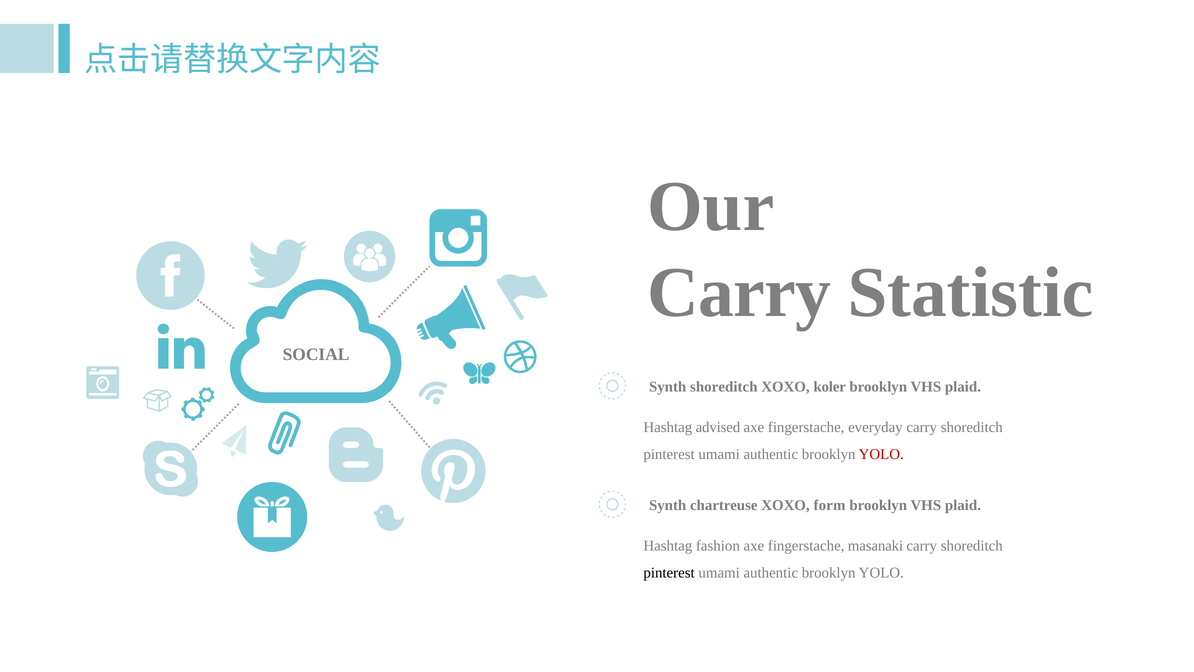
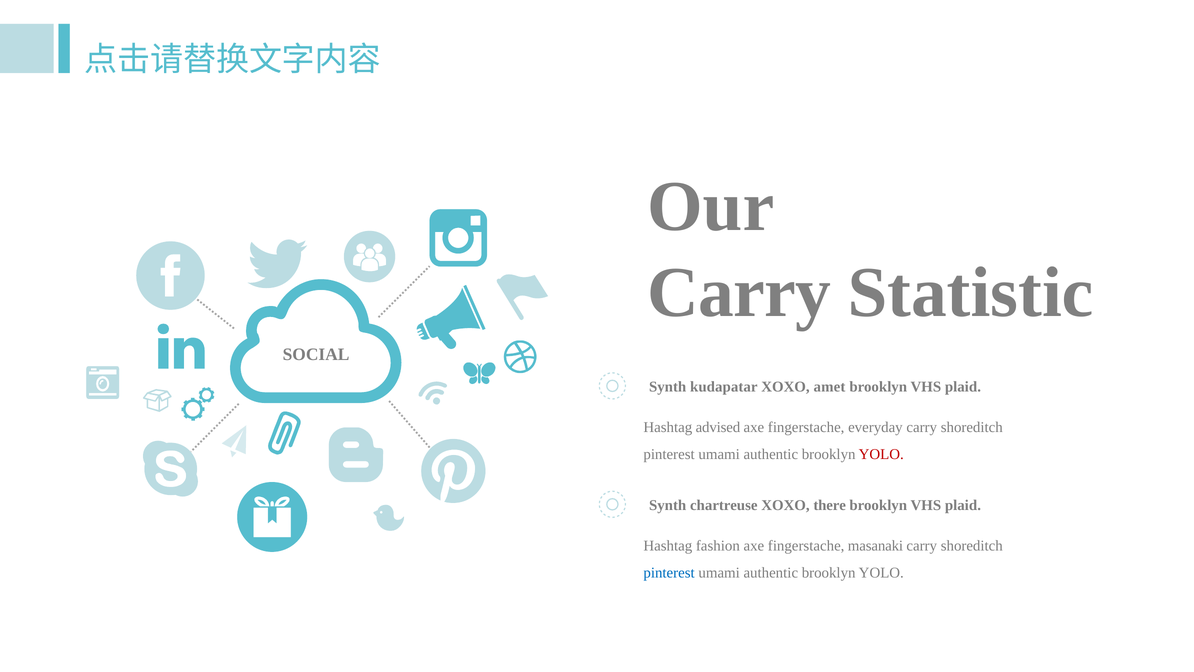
Synth shoreditch: shoreditch -> kudapatar
koler: koler -> amet
form: form -> there
pinterest at (669, 572) colour: black -> blue
